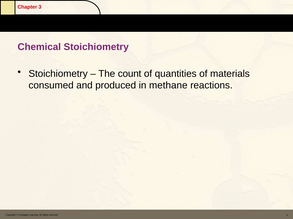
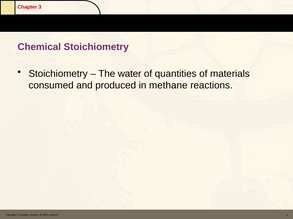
count: count -> water
